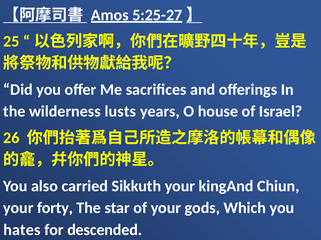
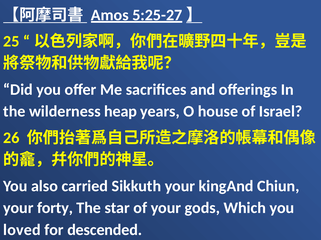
lusts: lusts -> heap
hates: hates -> loved
